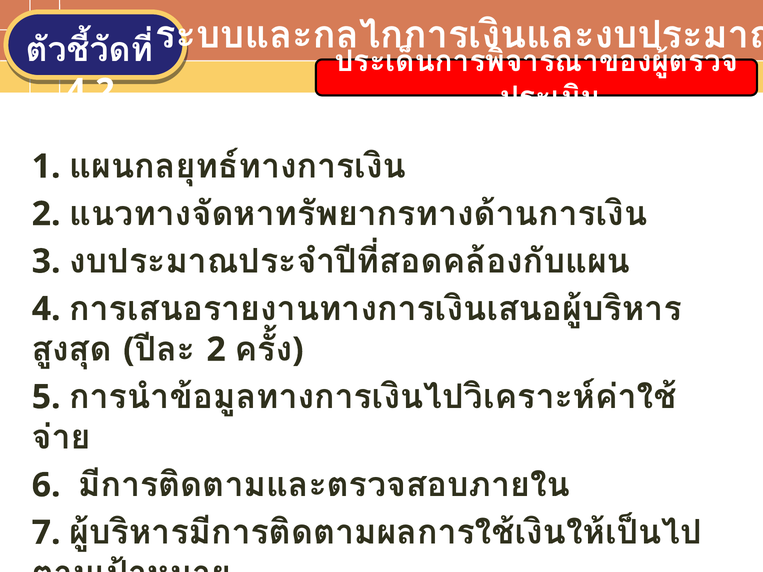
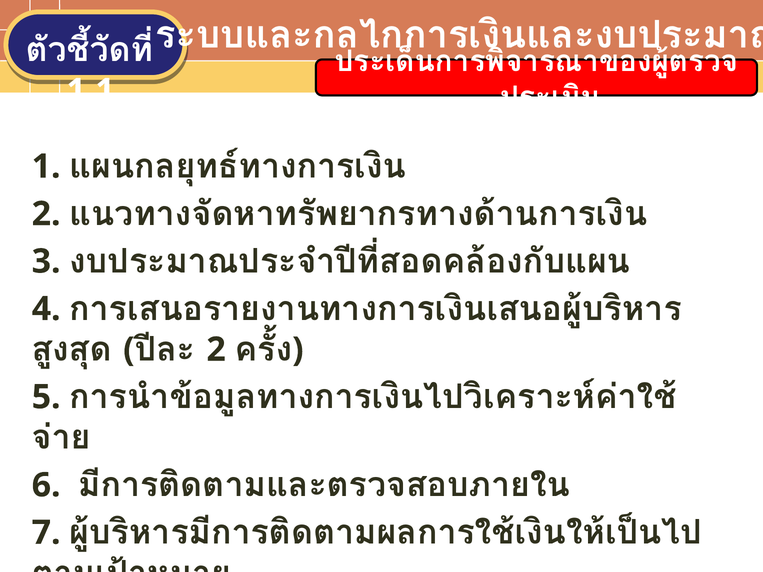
4.2: 4.2 -> 1.1
